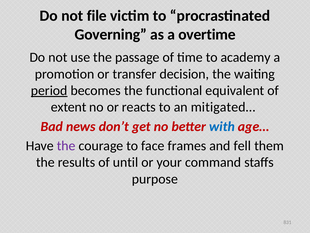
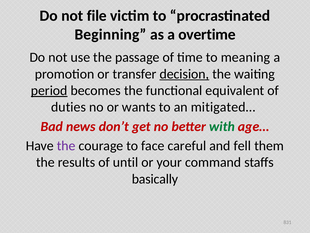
Governing: Governing -> Beginning
academy: academy -> meaning
decision underline: none -> present
extent: extent -> duties
reacts: reacts -> wants
with colour: blue -> green
frames: frames -> careful
purpose: purpose -> basically
